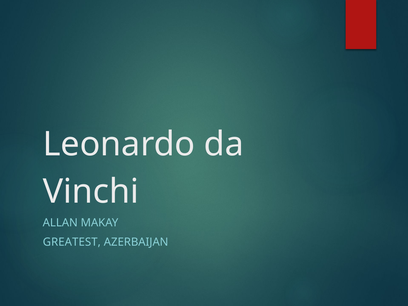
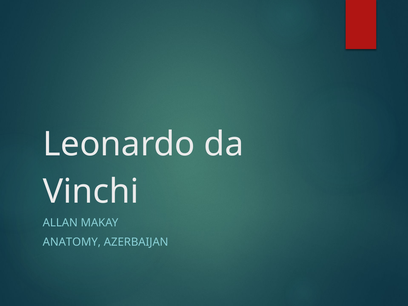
GREATEST: GREATEST -> ANATOMY
